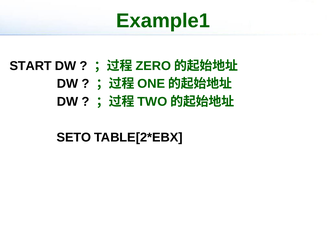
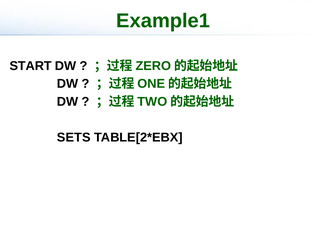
SETO: SETO -> SETS
